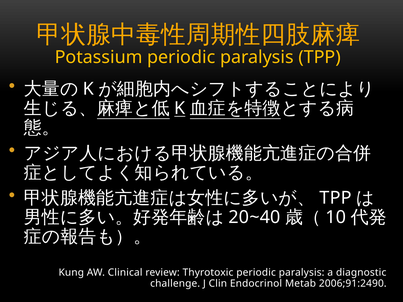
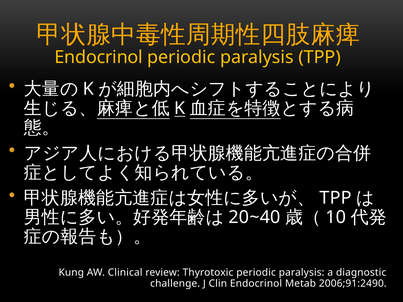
Potassium at (99, 57): Potassium -> Endocrinol
